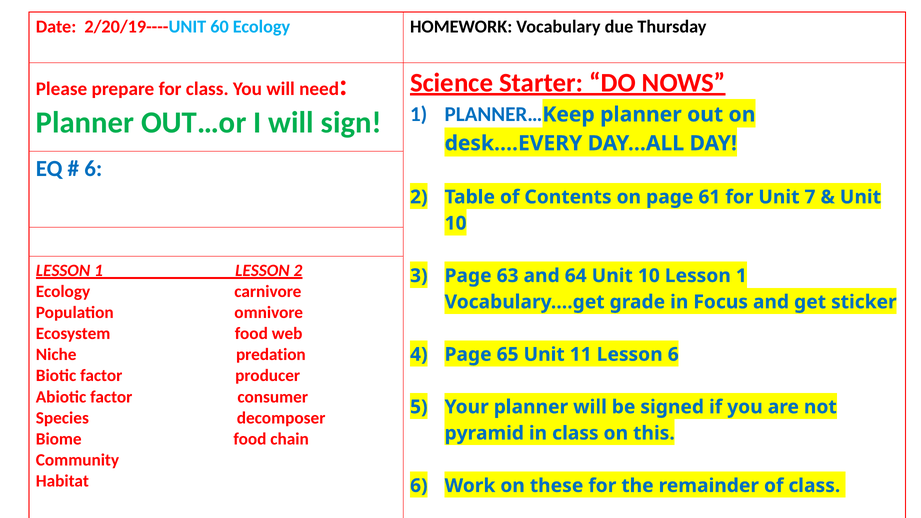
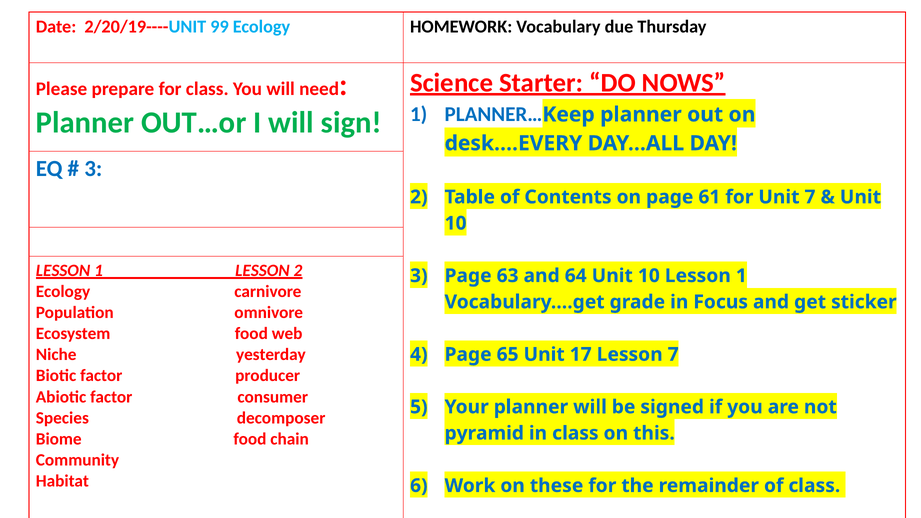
60: 60 -> 99
6 at (93, 169): 6 -> 3
predation: predation -> yesterday
11: 11 -> 17
Lesson 6: 6 -> 7
